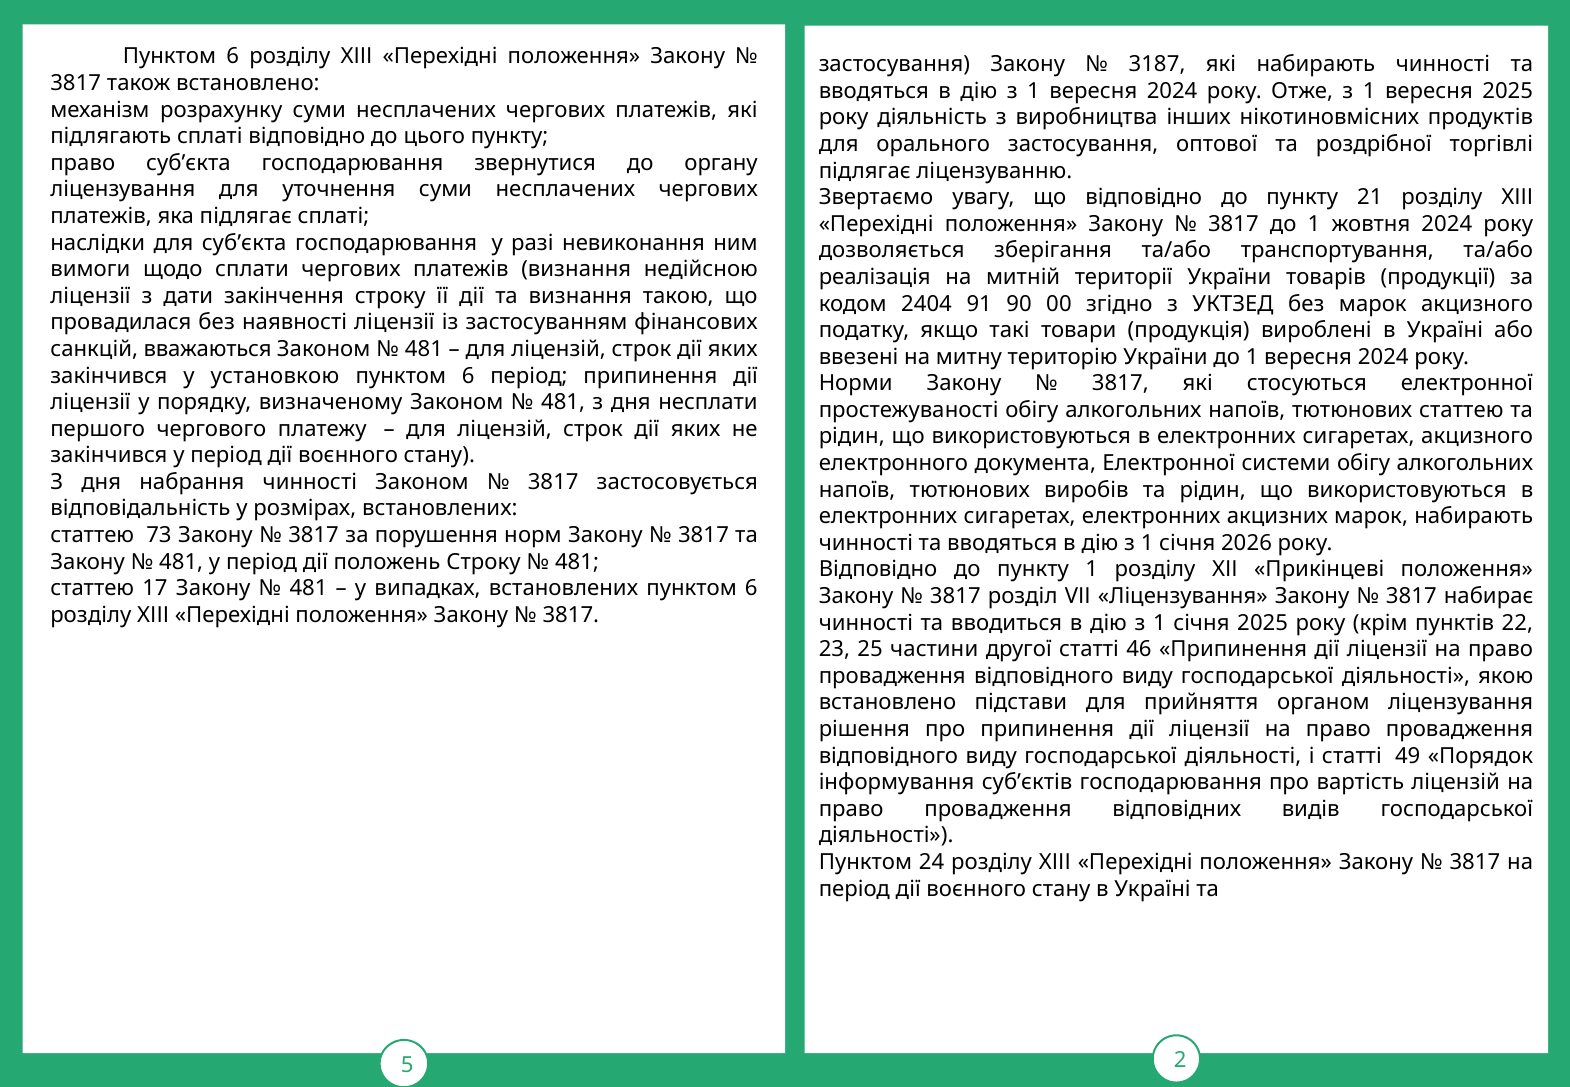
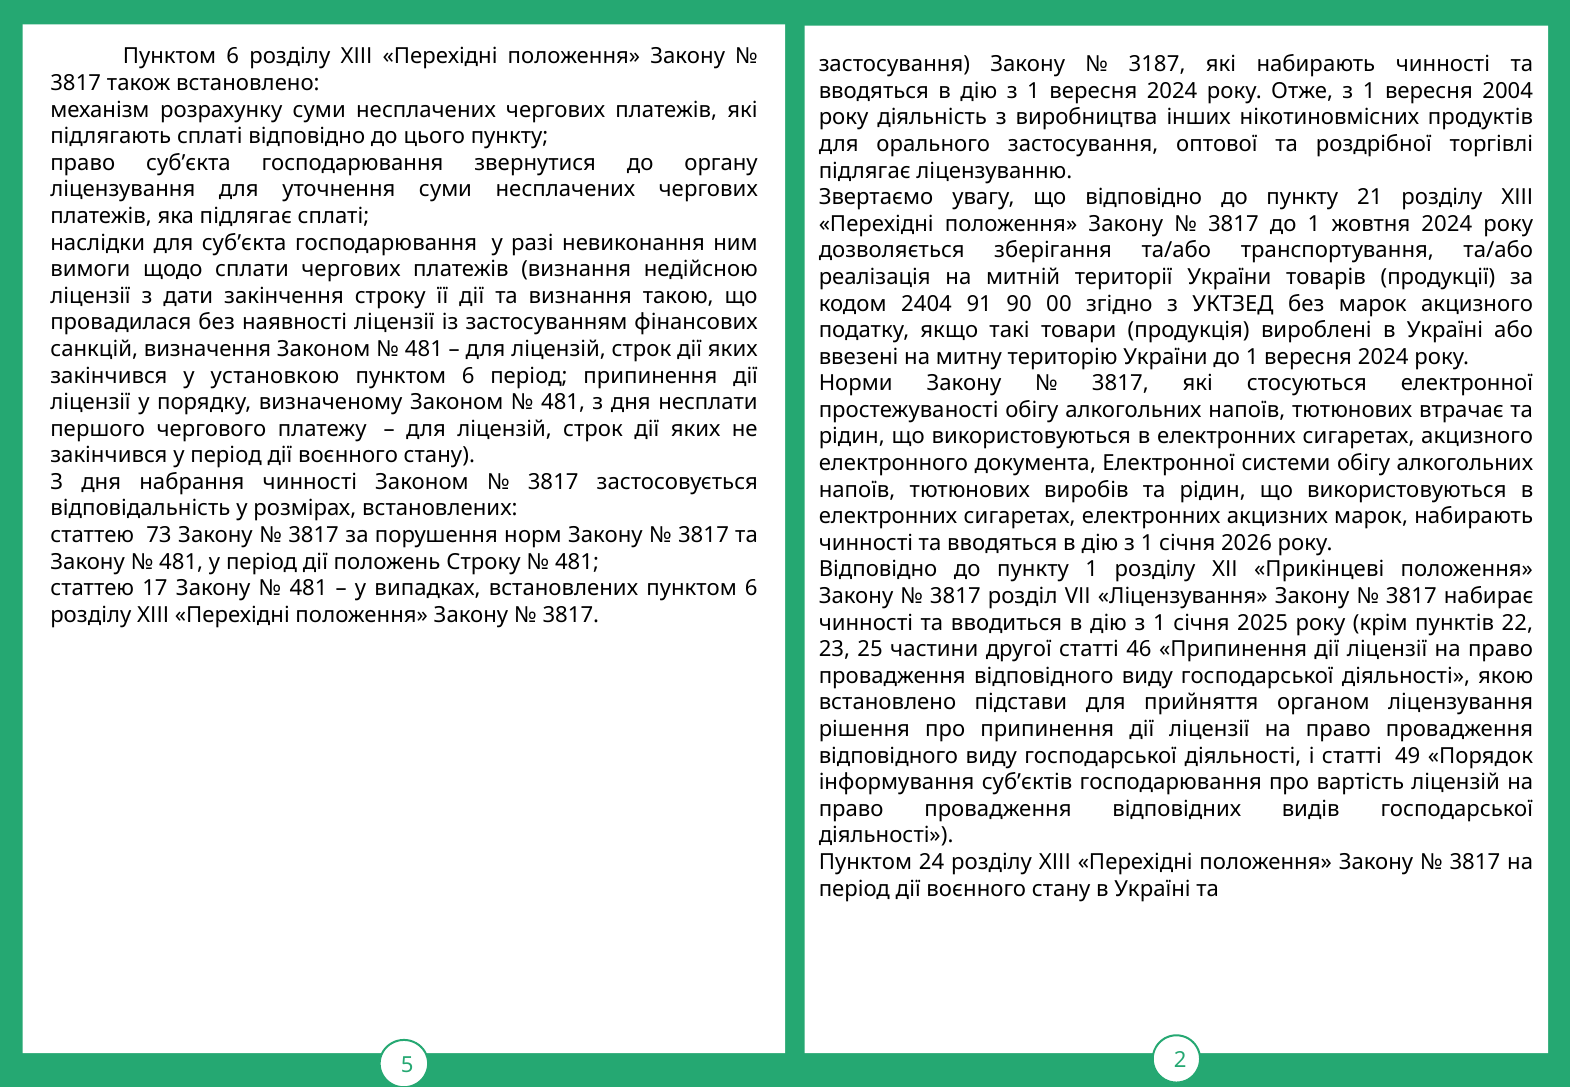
вересня 2025: 2025 -> 2004
вважаються: вважаються -> визначення
тютюнових статтею: статтею -> втрачає
